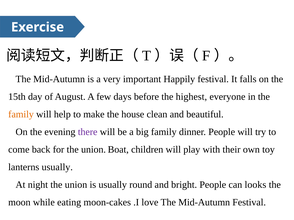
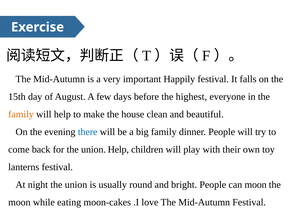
there colour: purple -> blue
union Boat: Boat -> Help
lanterns usually: usually -> festival
can looks: looks -> moon
